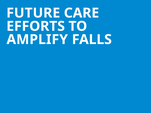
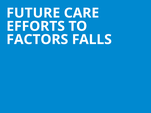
AMPLIFY: AMPLIFY -> FACTORS
